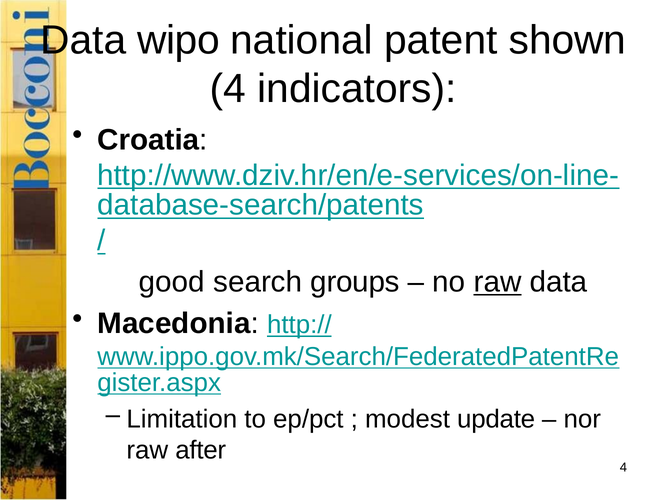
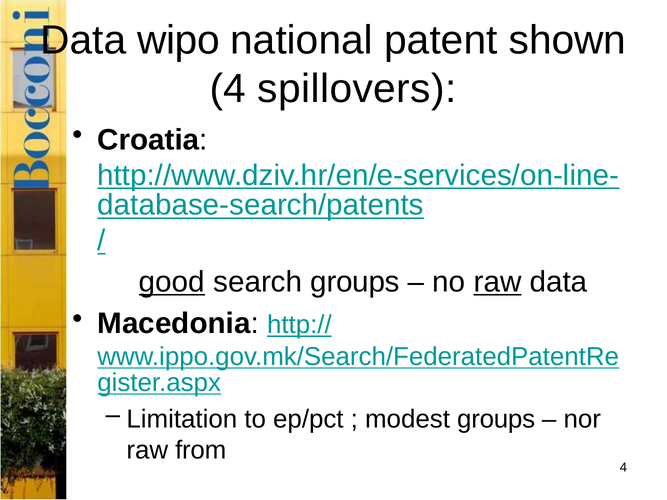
indicators: indicators -> spillovers
good underline: none -> present
modest update: update -> groups
after: after -> from
